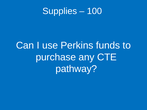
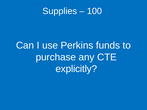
pathway: pathway -> explicitly
